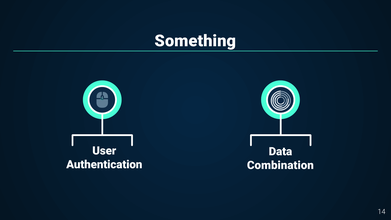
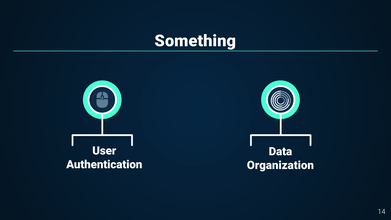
Combination: Combination -> Organization
